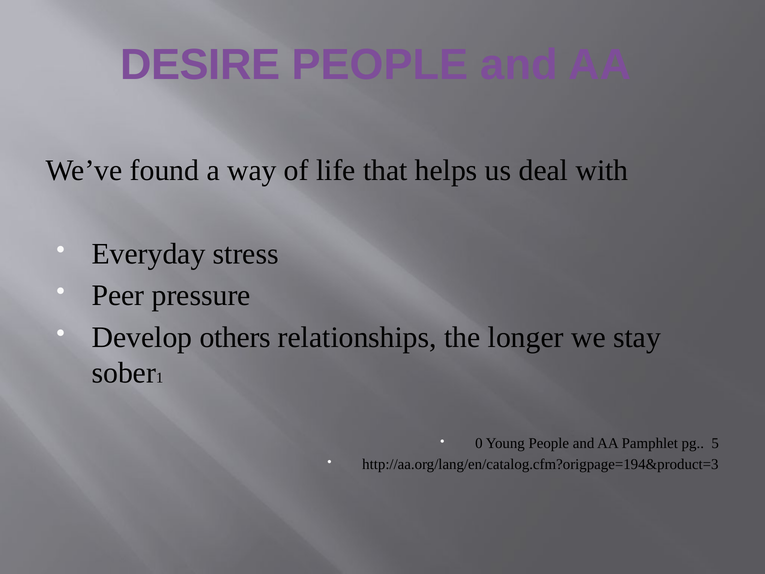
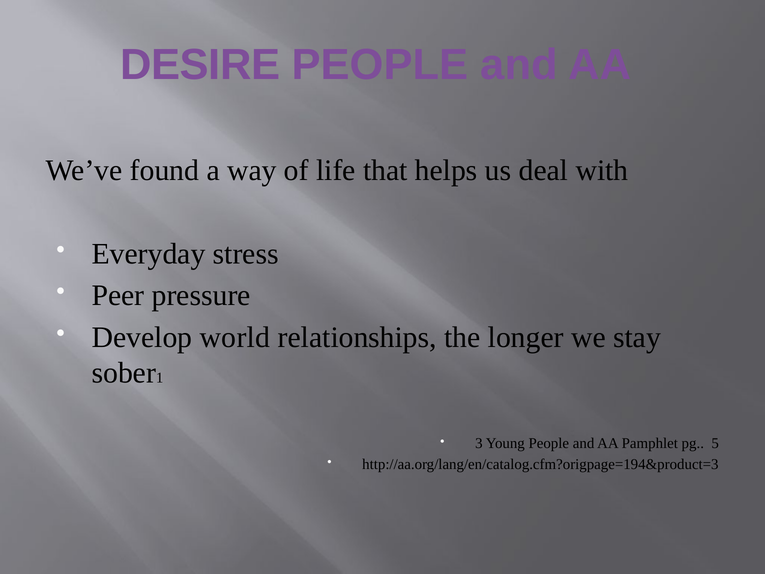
others: others -> world
0: 0 -> 3
